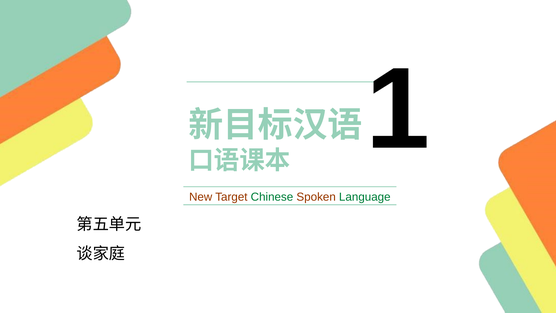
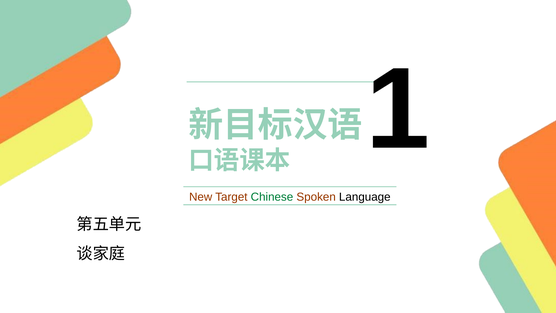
Language colour: green -> black
